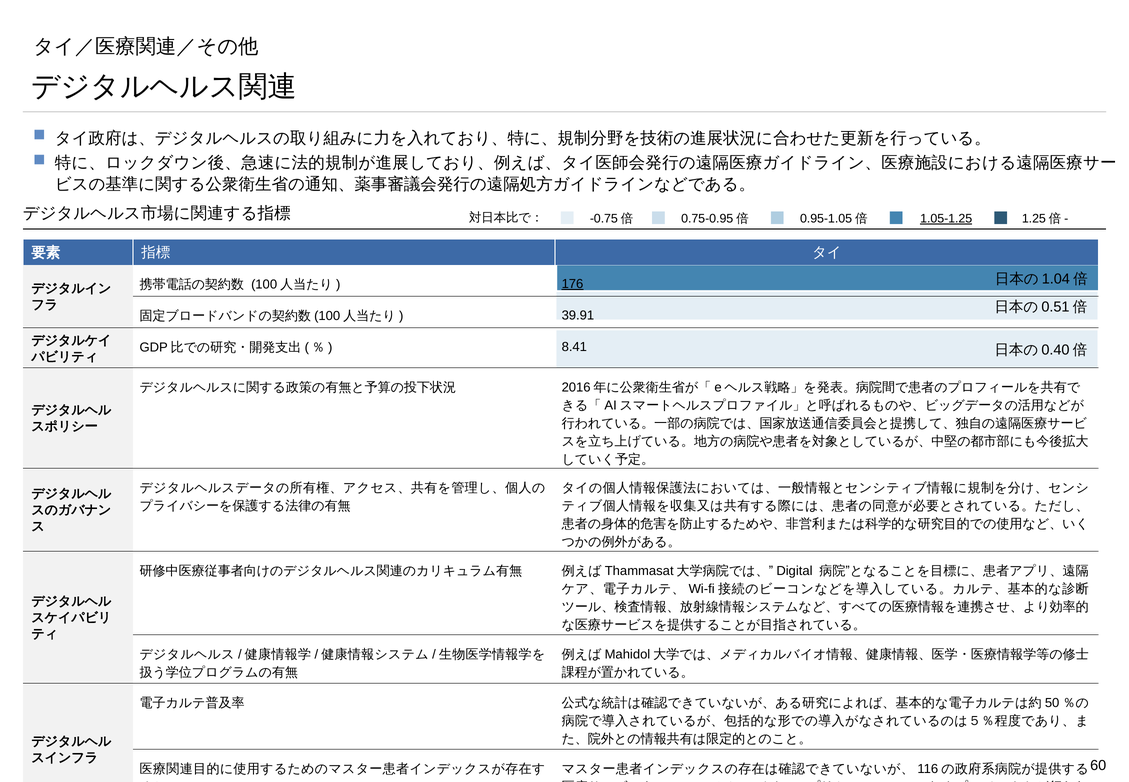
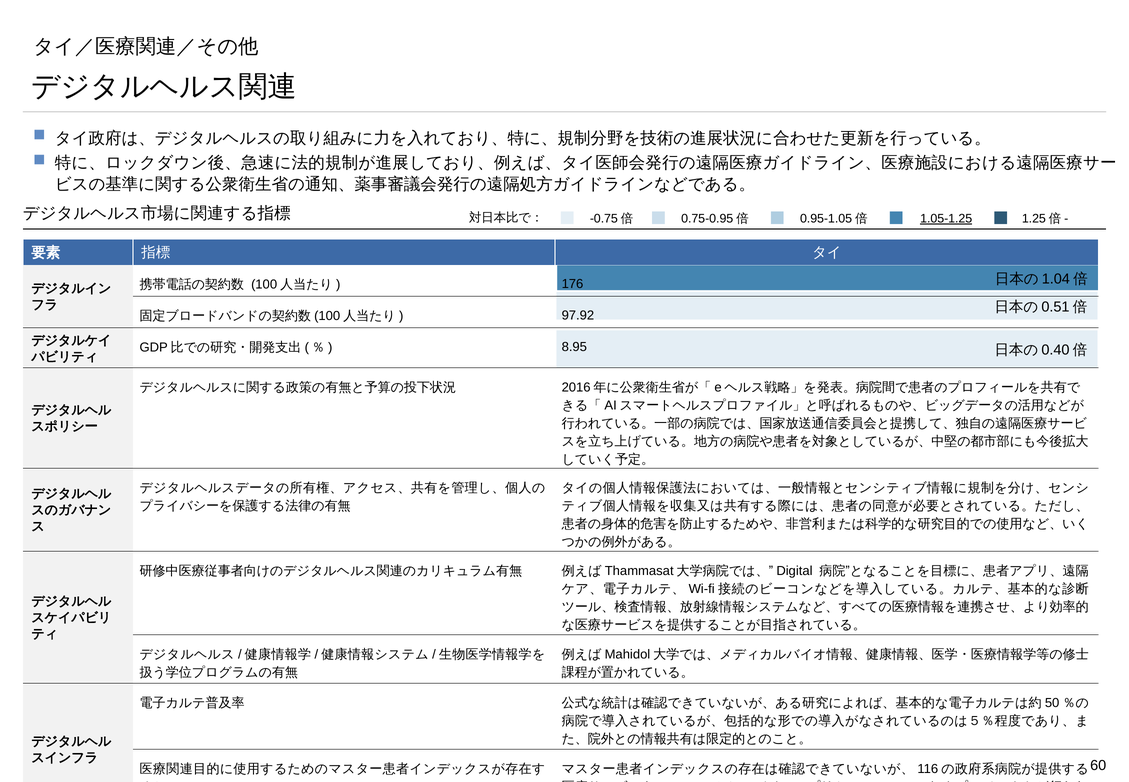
176 underline: present -> none
39.91: 39.91 -> 97.92
8.41: 8.41 -> 8.95
